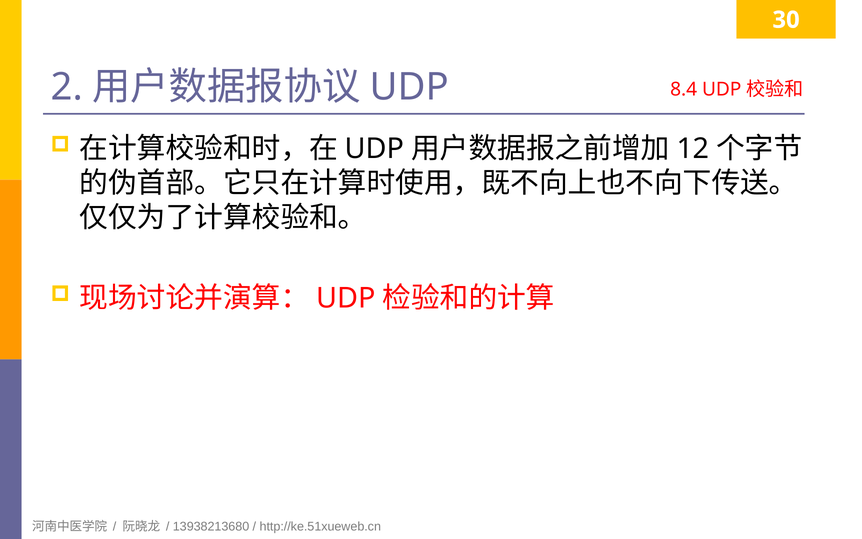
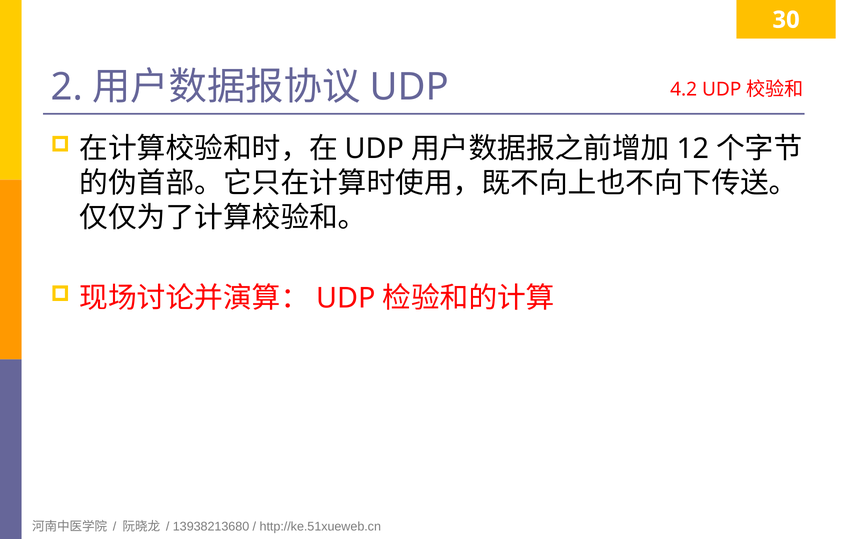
8.4: 8.4 -> 4.2
